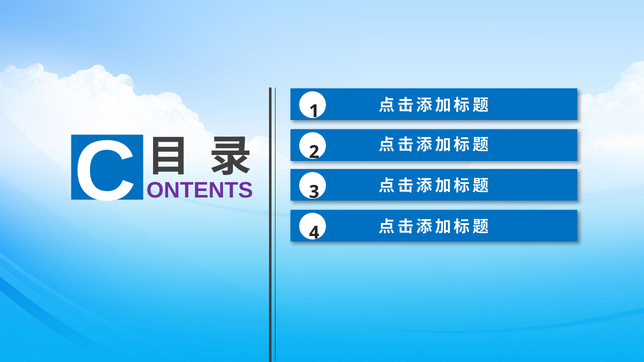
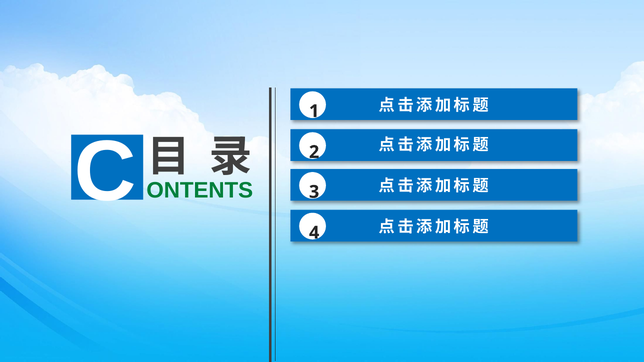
ONTENTS colour: purple -> green
